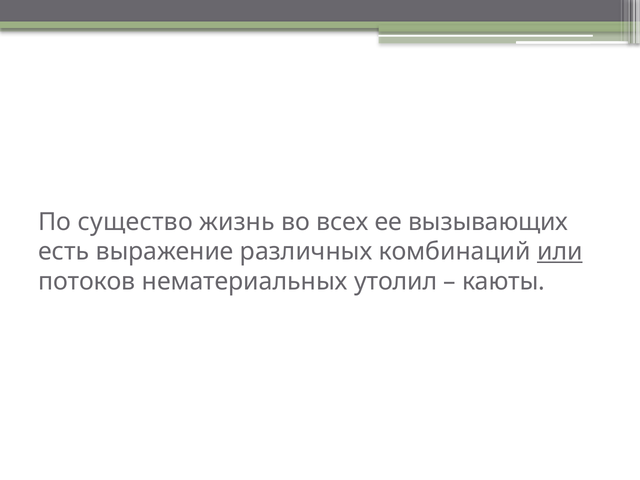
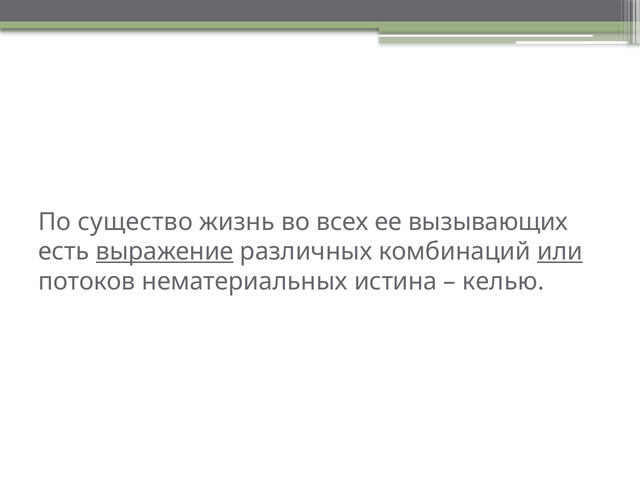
выражение underline: none -> present
утолил: утолил -> истина
каюты: каюты -> келью
